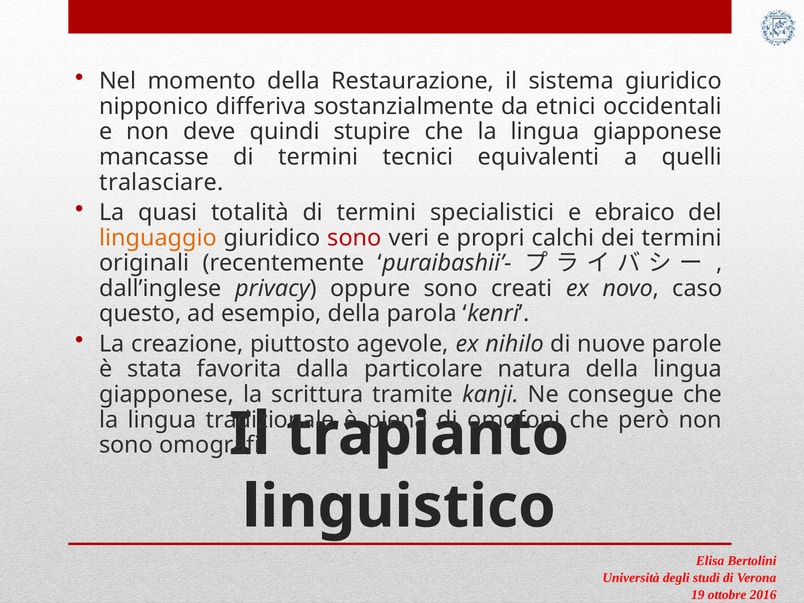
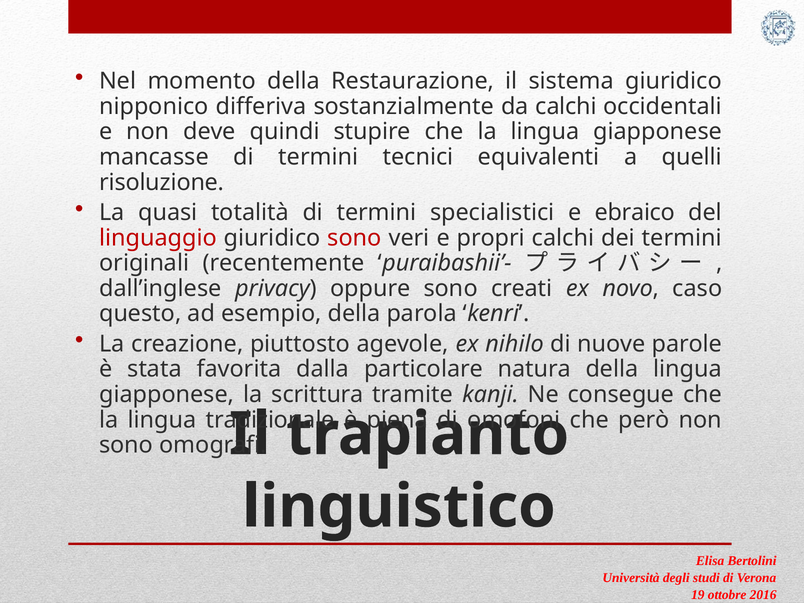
da etnici: etnici -> calchi
tralasciare: tralasciare -> risoluzione
linguaggio colour: orange -> red
